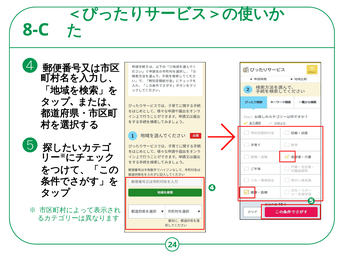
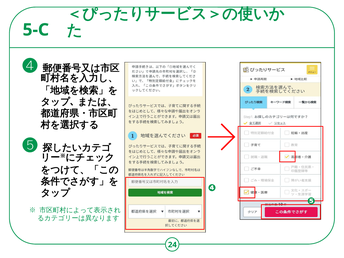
8-C: 8-C -> 5-C
